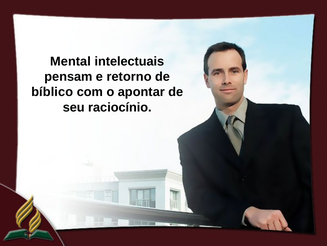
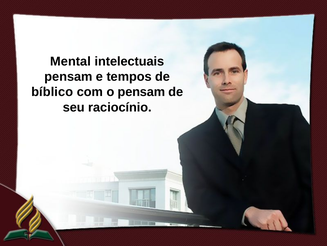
retorno: retorno -> tempos
o apontar: apontar -> pensam
